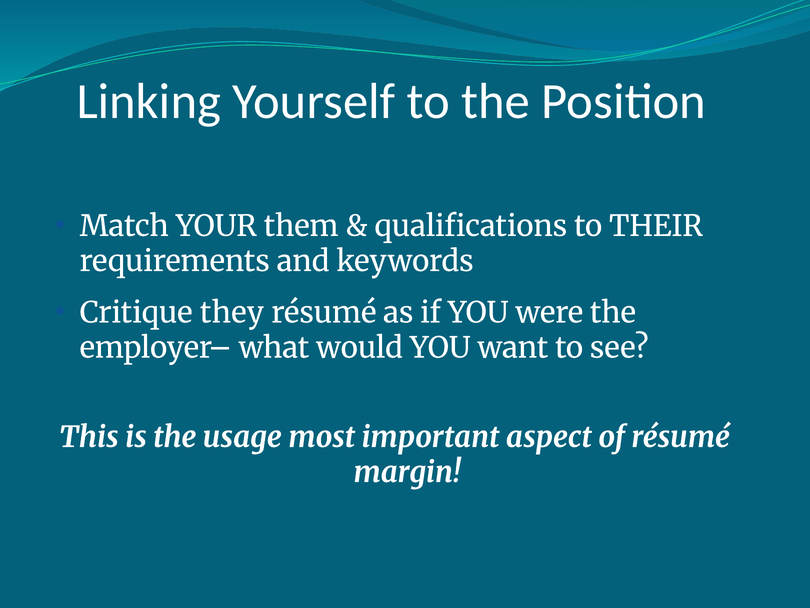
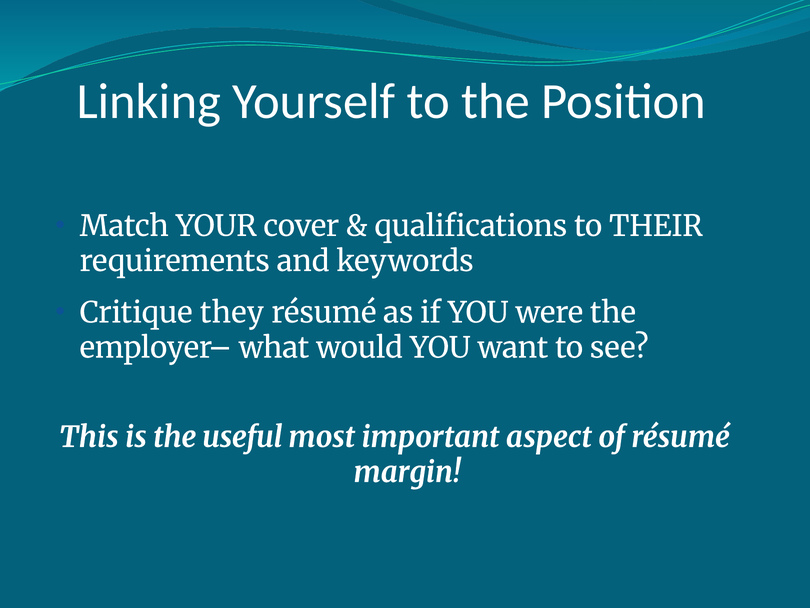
them: them -> cover
usage: usage -> useful
